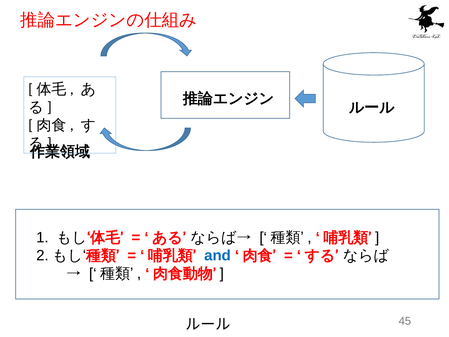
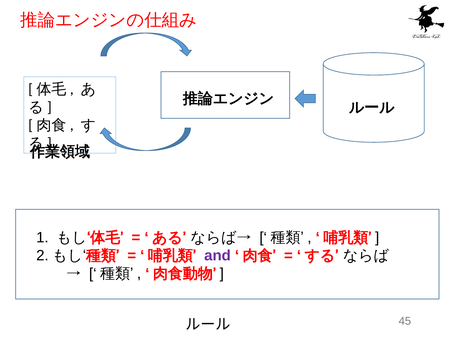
and colour: blue -> purple
